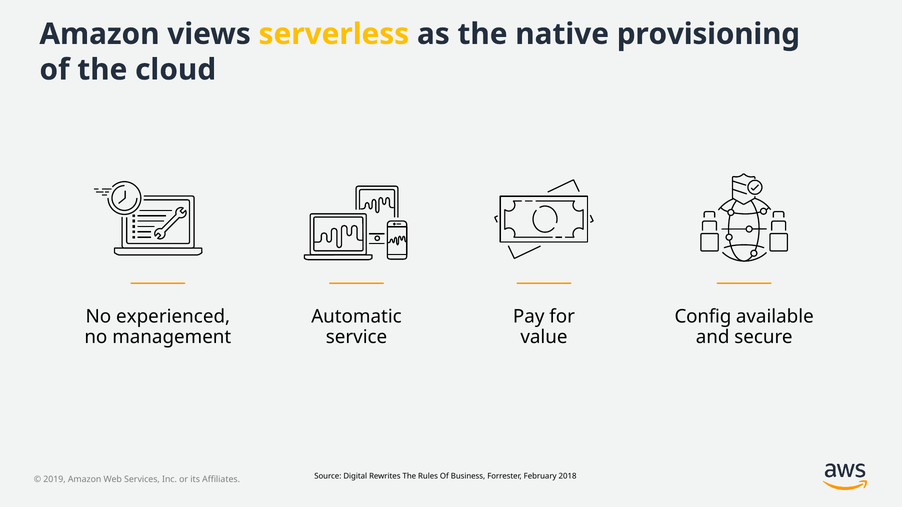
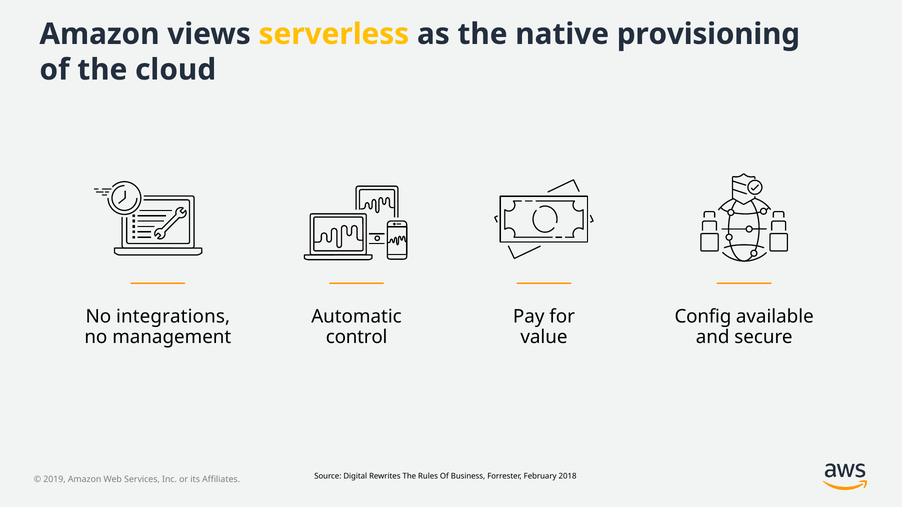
experienced: experienced -> integrations
service: service -> control
